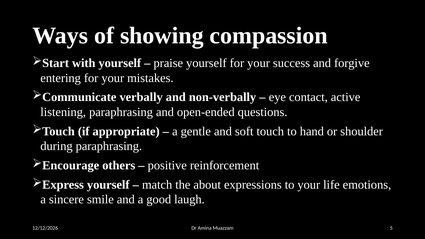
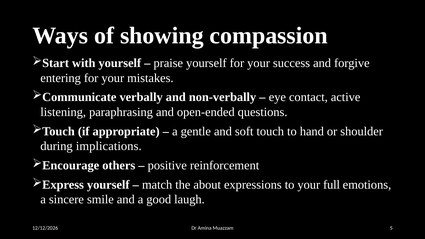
during paraphrasing: paraphrasing -> implications
life: life -> full
